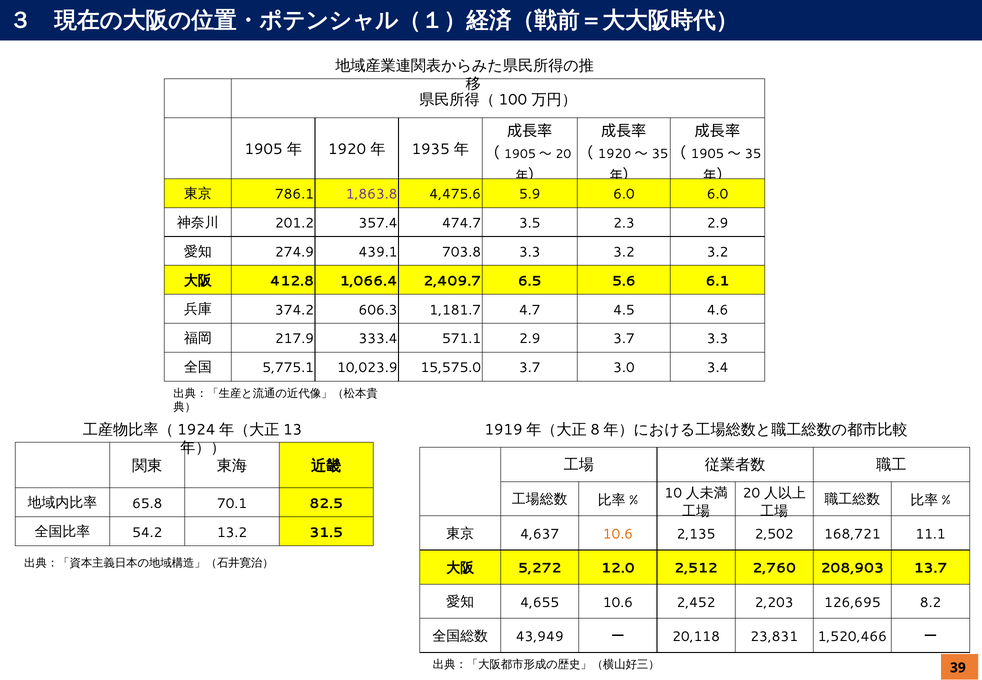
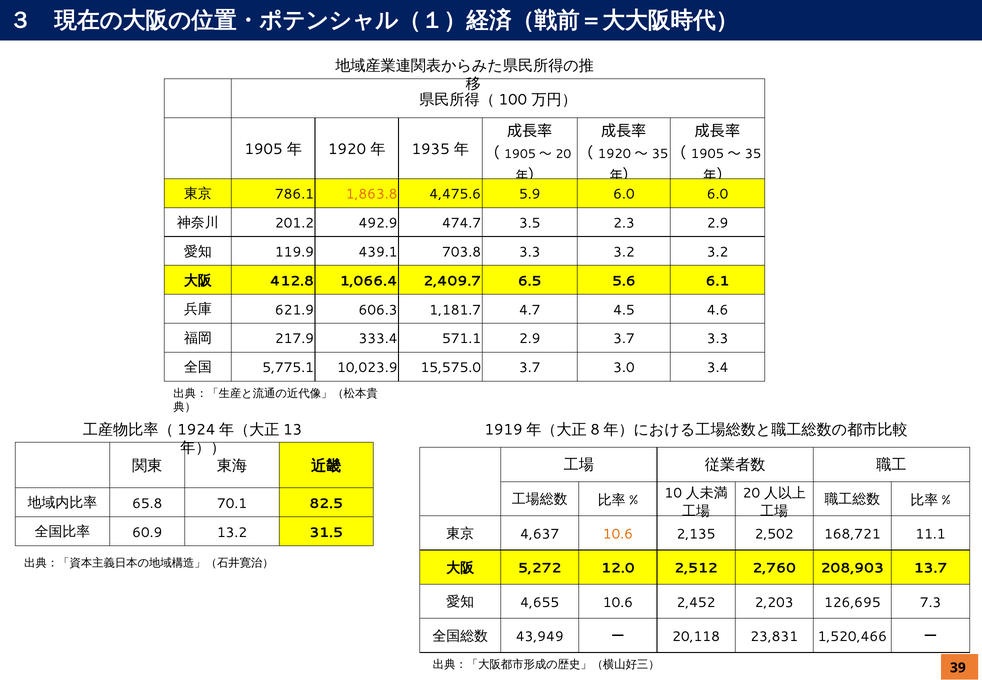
1,863.8 colour: purple -> orange
357.4: 357.4 -> 492.9
274.9: 274.9 -> 119.9
374.2: 374.2 -> 621.9
54.2: 54.2 -> 60.9
8.2: 8.2 -> 7.3
